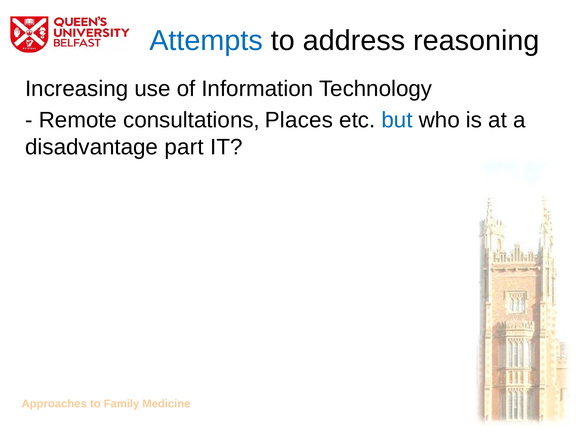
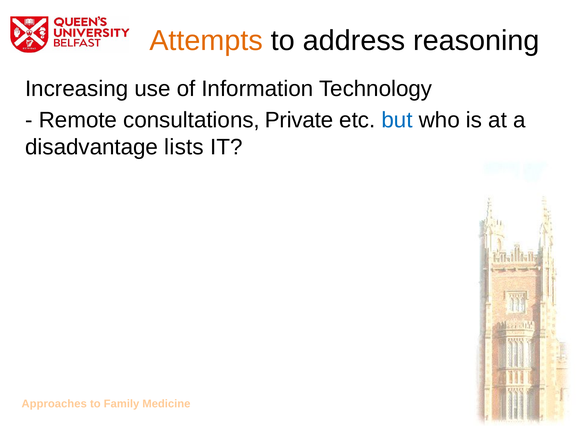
Attempts colour: blue -> orange
Places: Places -> Private
part: part -> lists
